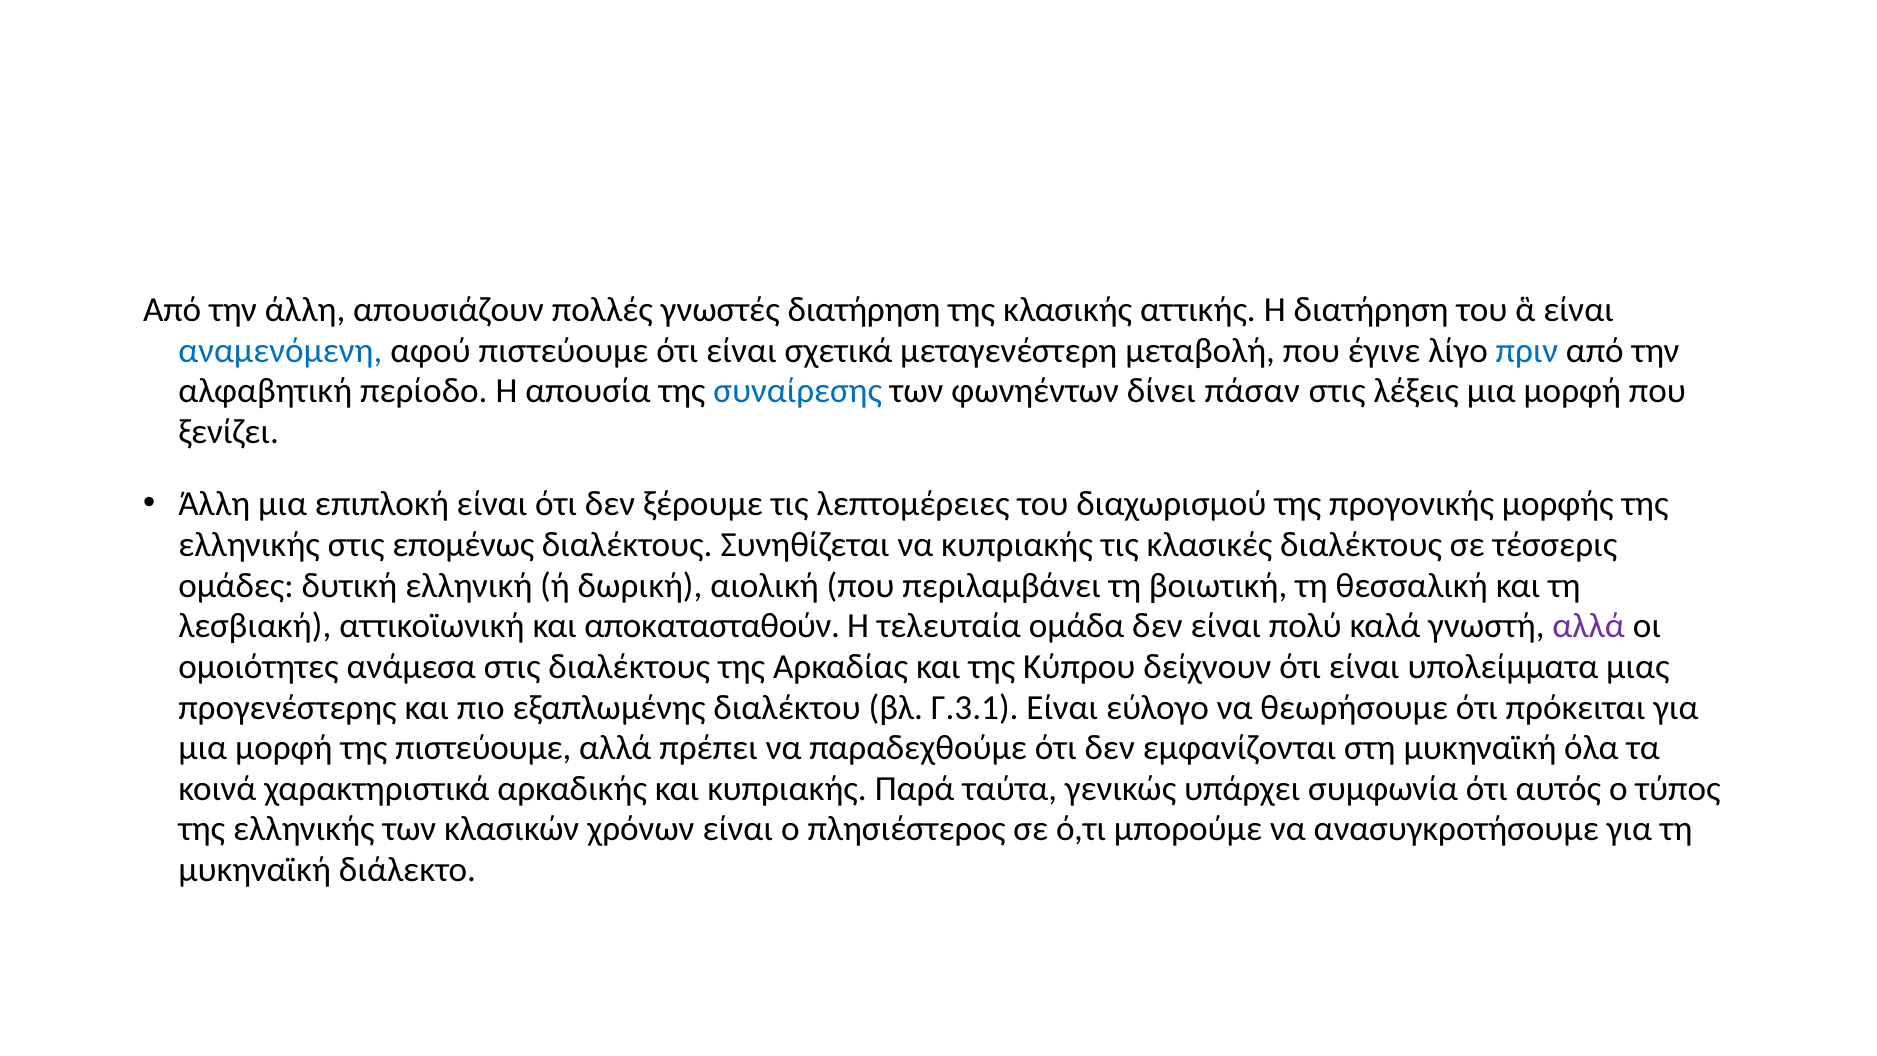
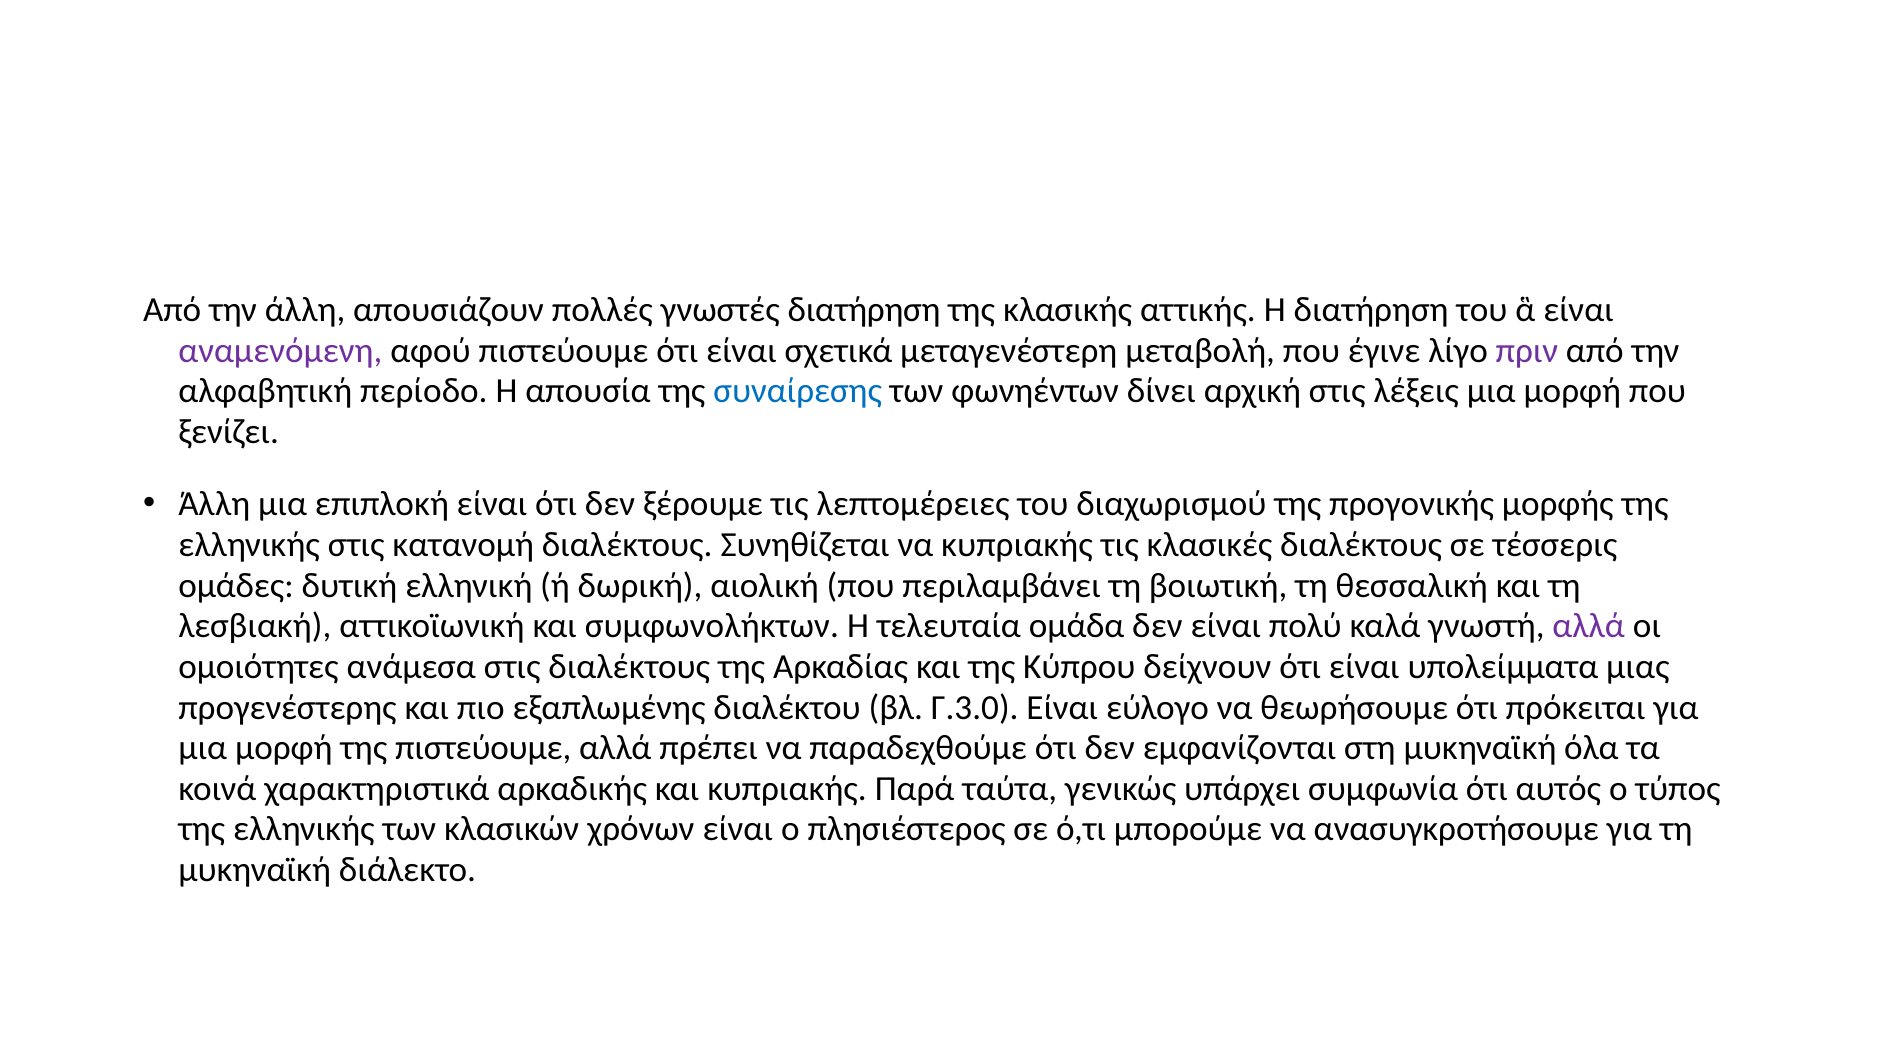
αναμενόμενη colour: blue -> purple
πριν colour: blue -> purple
πάσαν: πάσαν -> αρχική
επομένως: επομένως -> κατανομή
αποκατασταθούν: αποκατασταθούν -> συμφωνολήκτων
Γ.3.1: Γ.3.1 -> Γ.3.0
